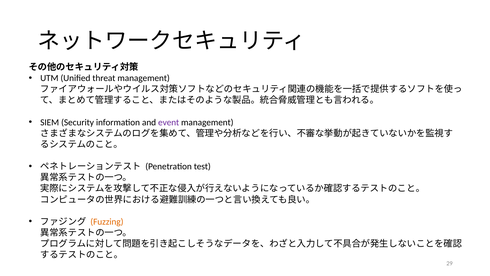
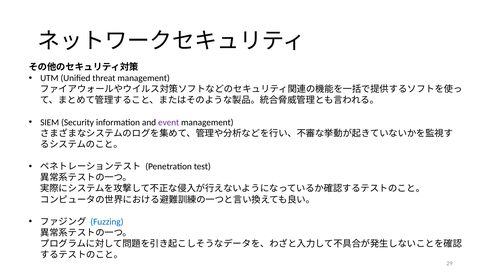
Fuzzing colour: orange -> blue
